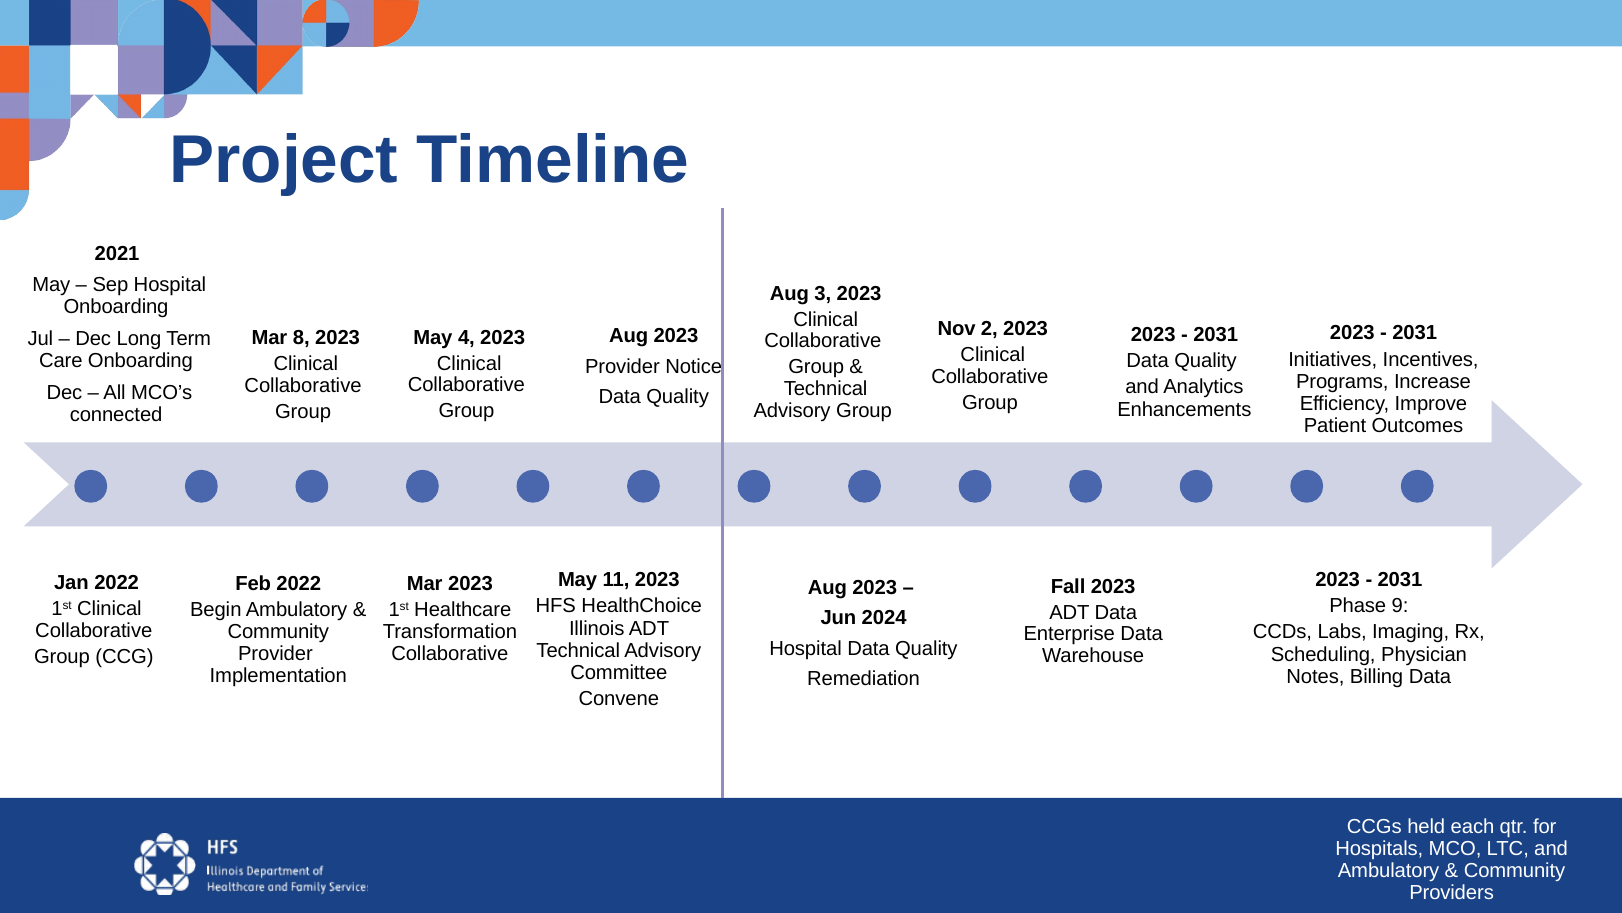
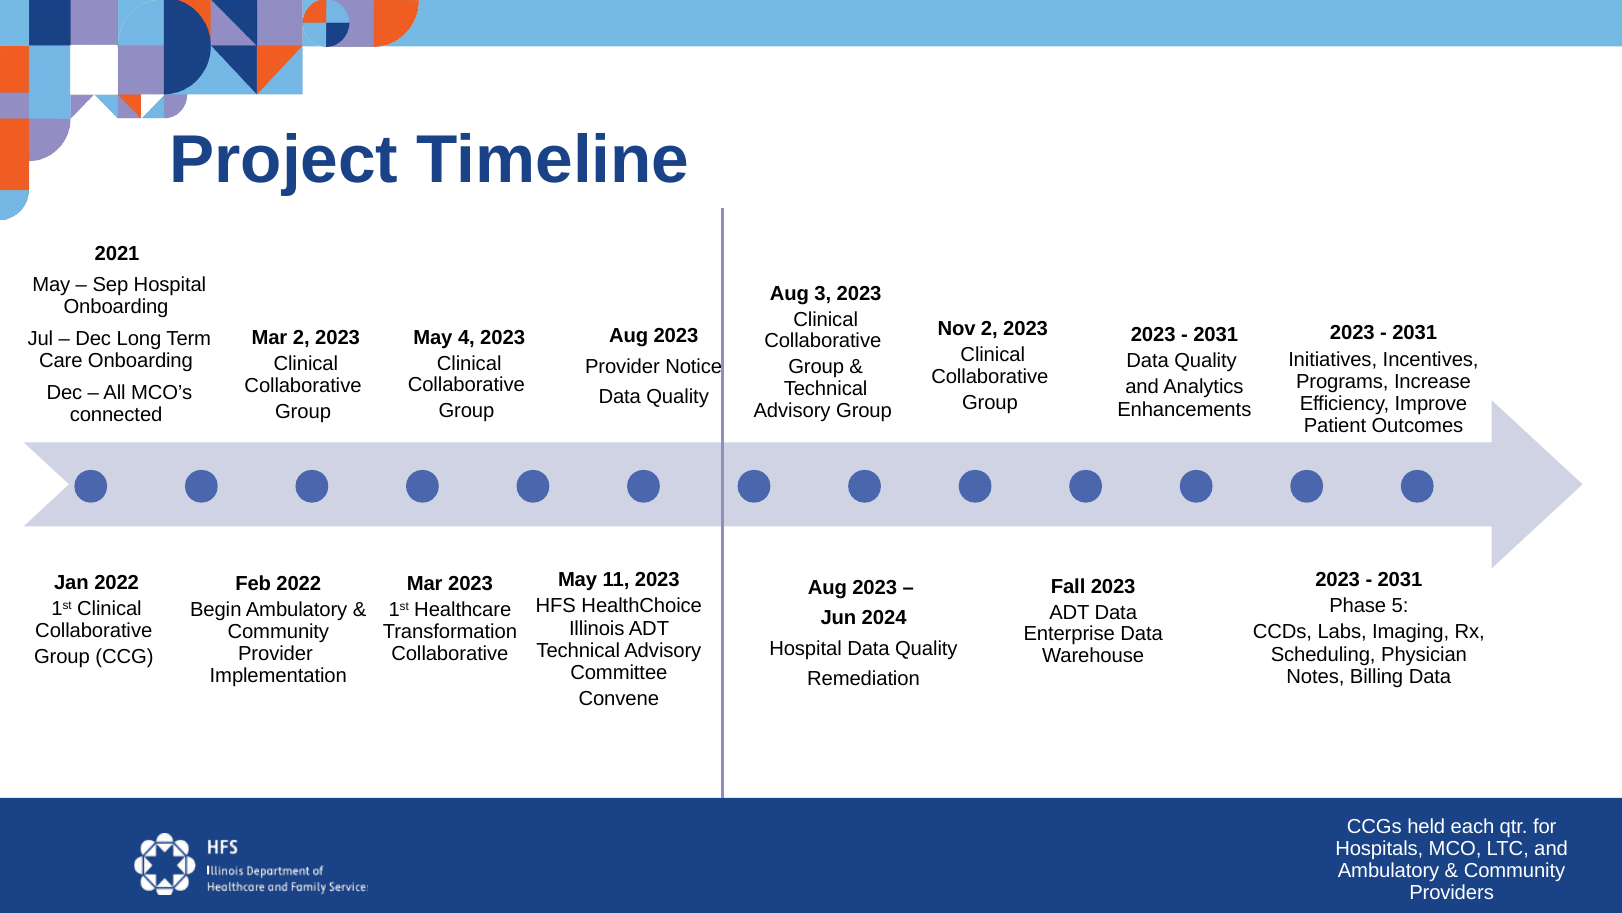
Mar 8: 8 -> 2
9: 9 -> 5
